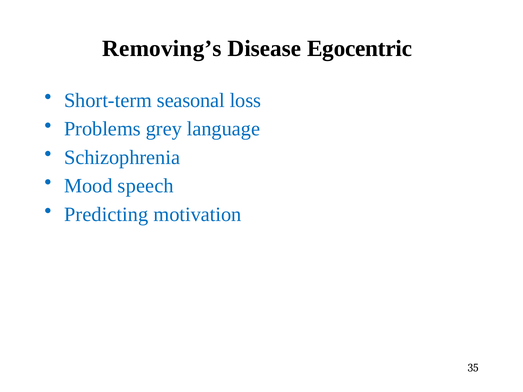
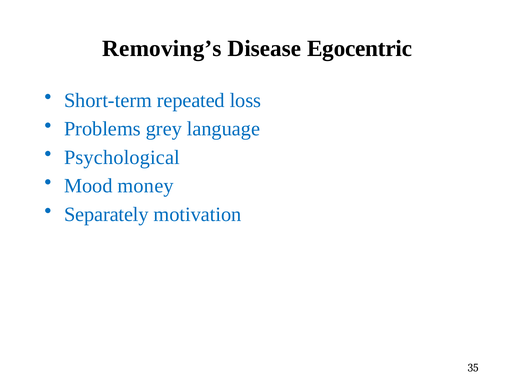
seasonal: seasonal -> repeated
Schizophrenia: Schizophrenia -> Psychological
speech: speech -> money
Predicting: Predicting -> Separately
